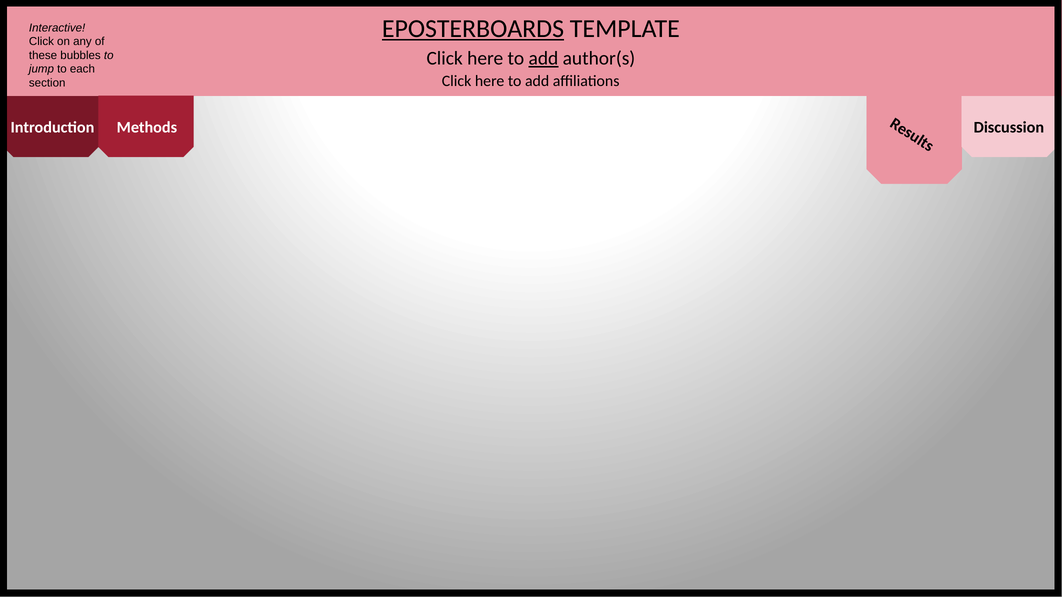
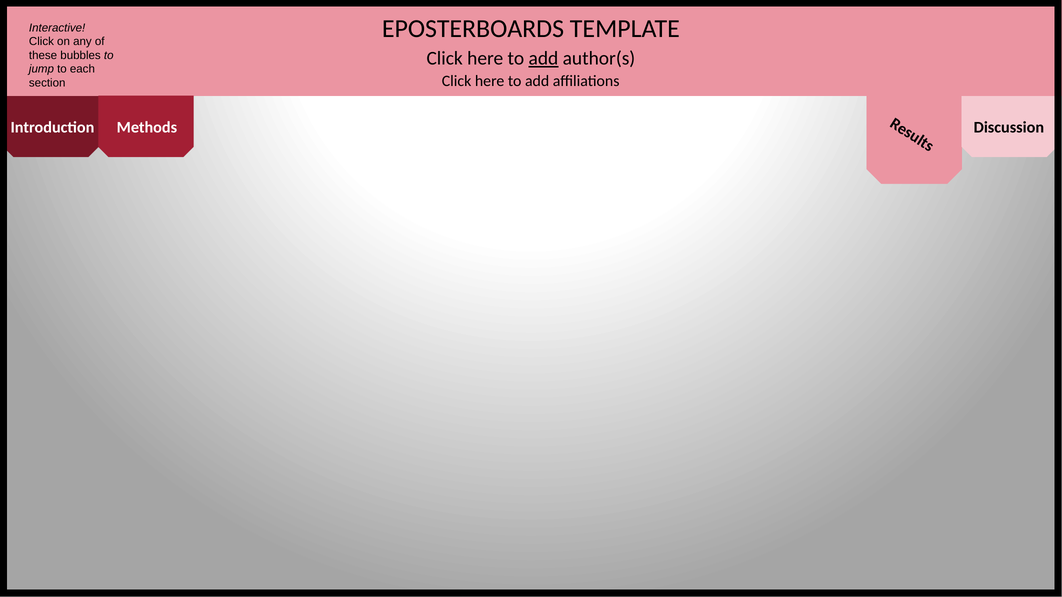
EPOSTERBOARDS underline: present -> none
